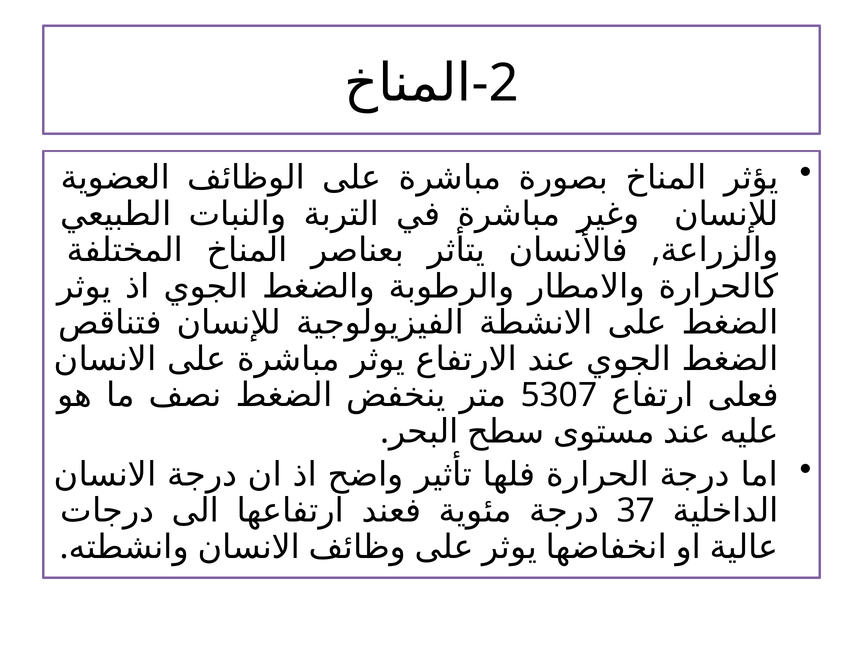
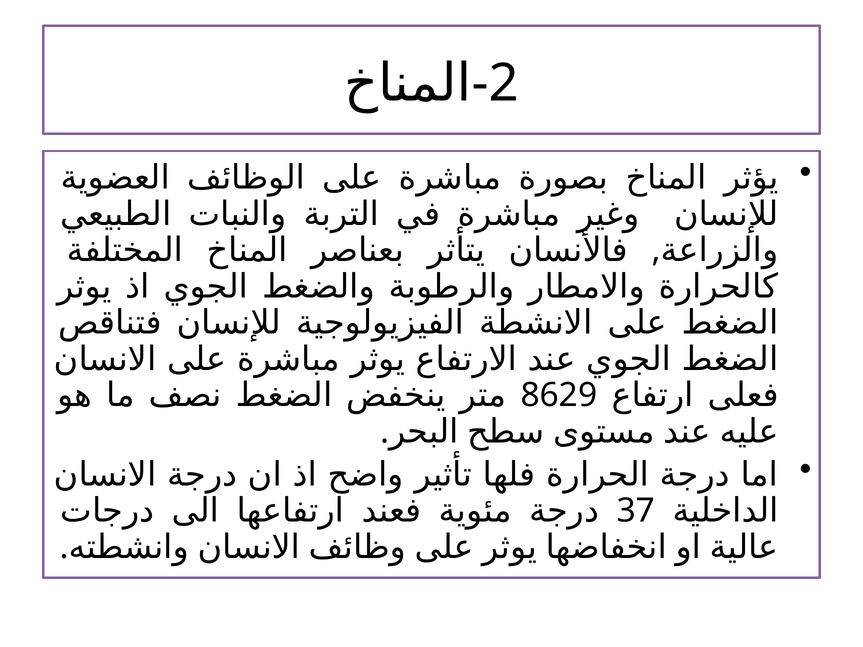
5307: 5307 -> 8629
